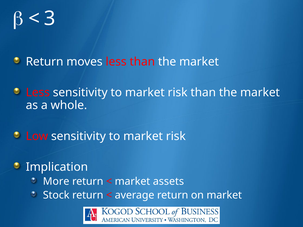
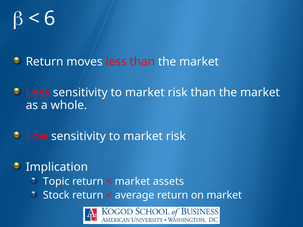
3: 3 -> 6
More: More -> Topic
